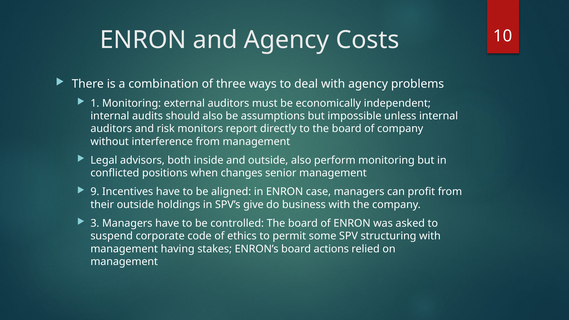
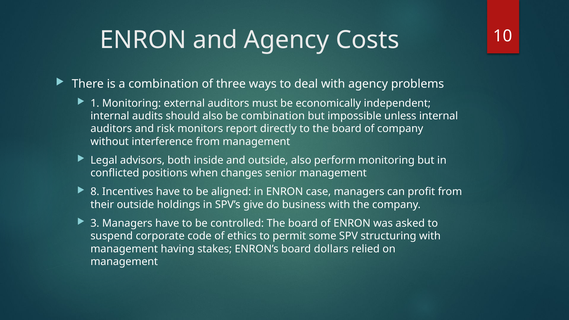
be assumptions: assumptions -> combination
9: 9 -> 8
actions: actions -> dollars
